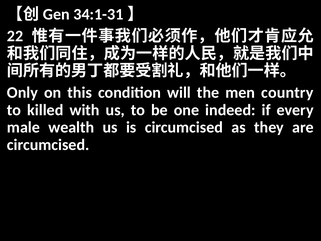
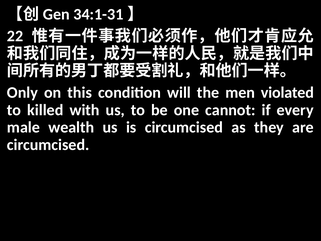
country: country -> violated
indeed: indeed -> cannot
